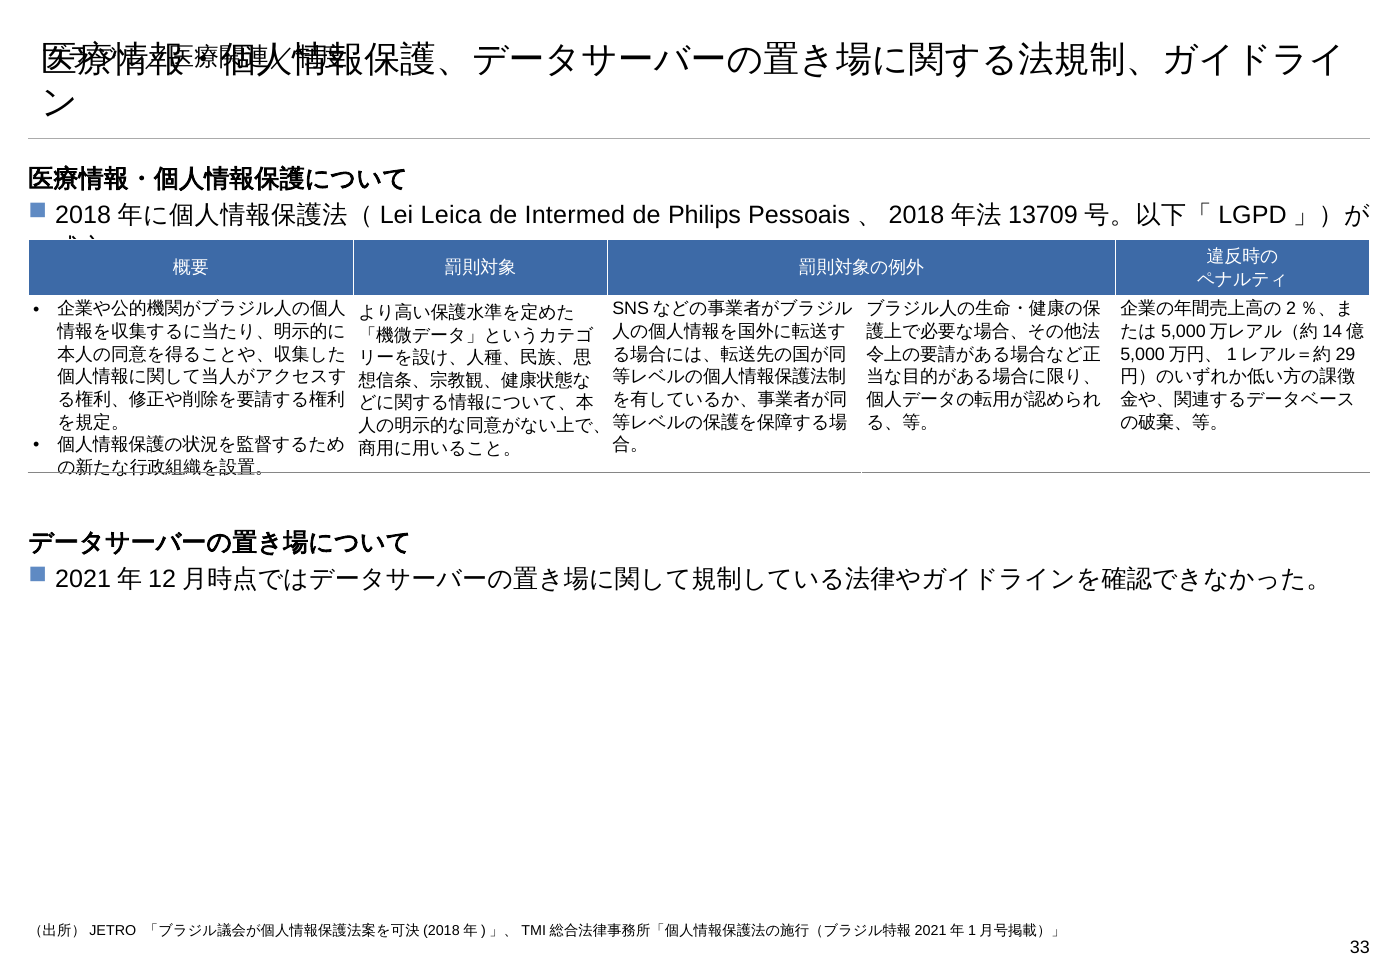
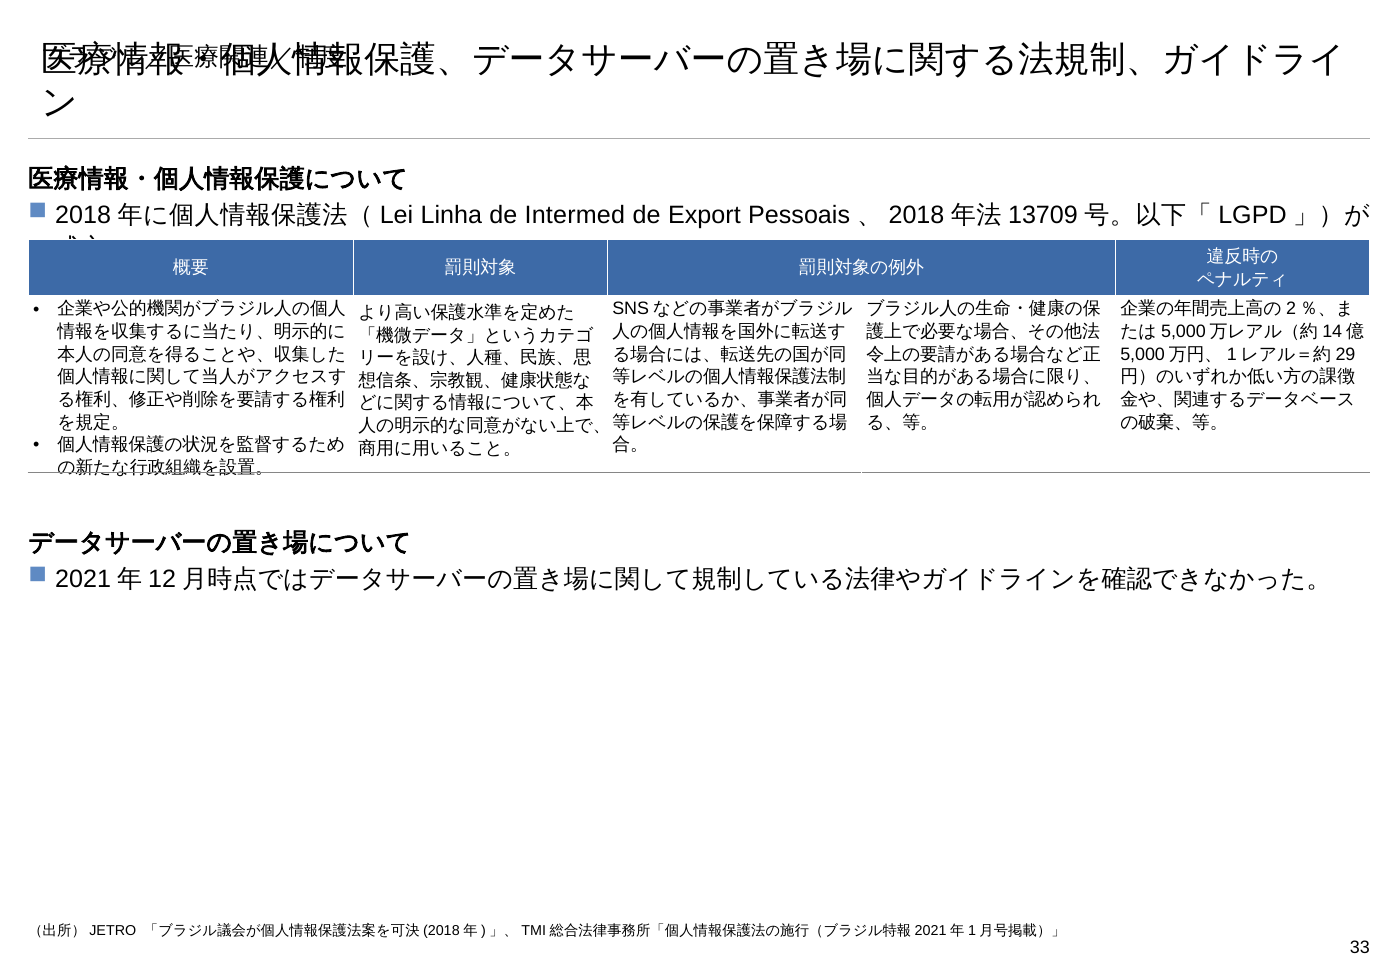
Leica: Leica -> Linha
Philips: Philips -> Export
